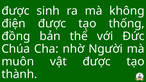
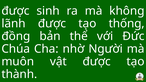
điện: điện -> lãnh
